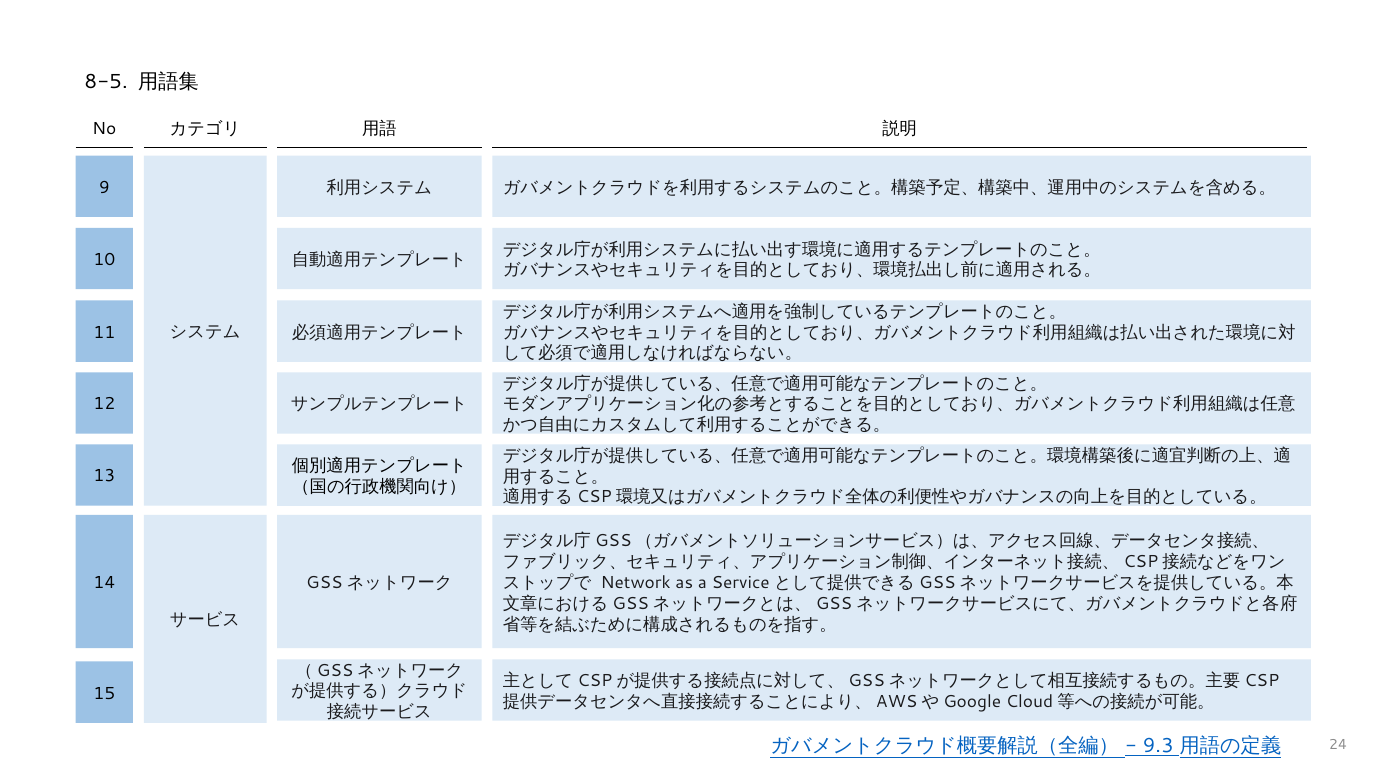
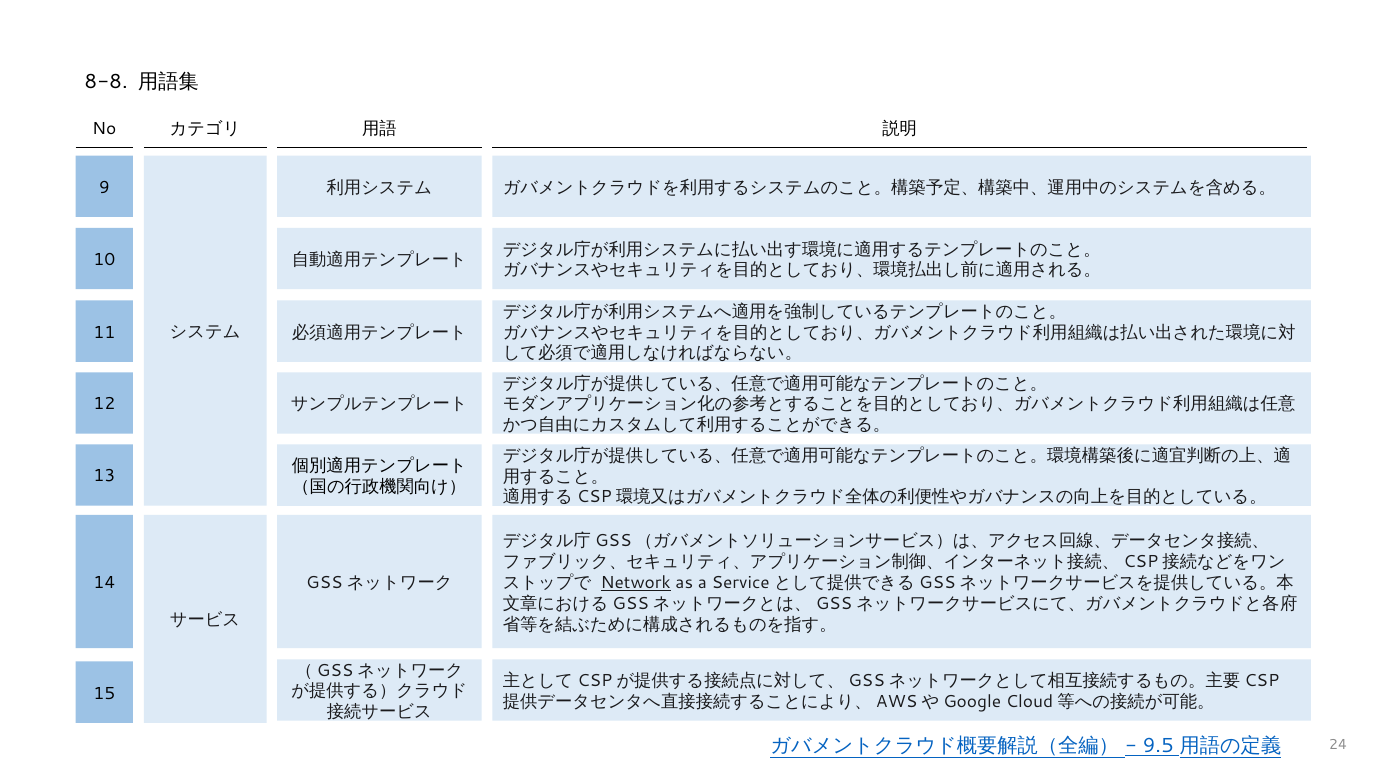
8-5: 8-5 -> 8-8
Network underline: none -> present
9.3: 9.3 -> 9.5
